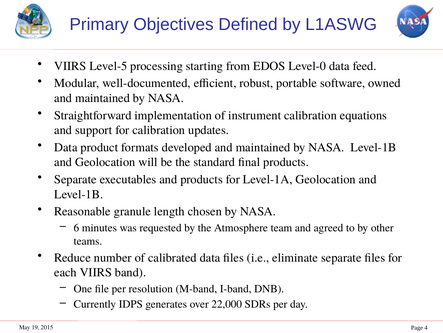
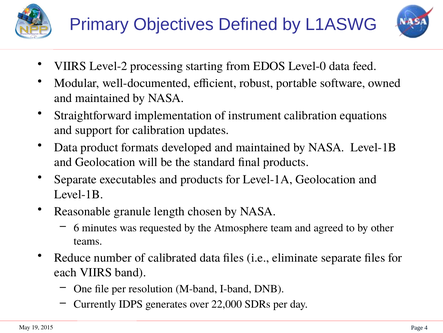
Level-5: Level-5 -> Level-2
